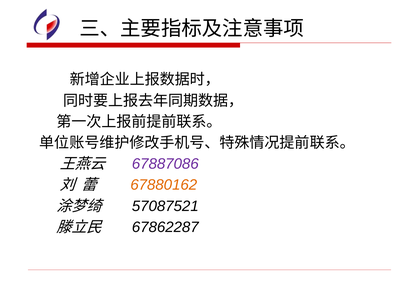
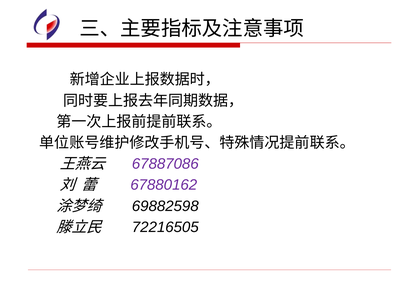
67880162 colour: orange -> purple
57087521: 57087521 -> 69882598
67862287: 67862287 -> 72216505
